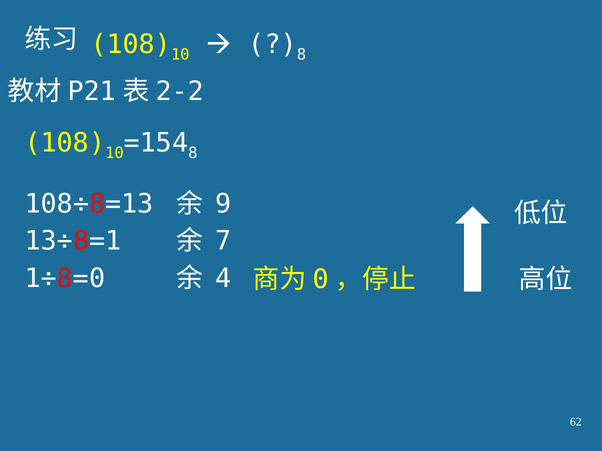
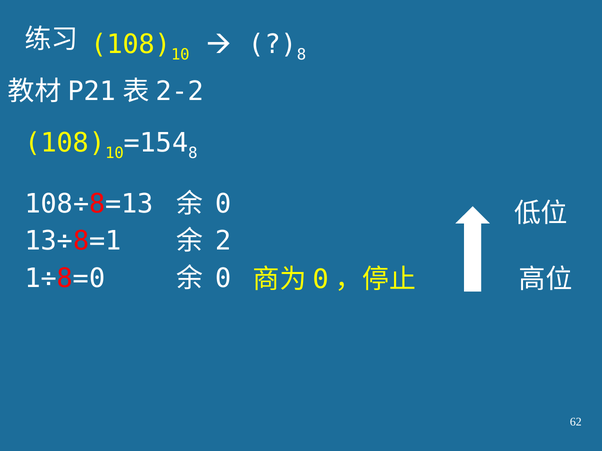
9 at (223, 204): 9 -> 0
7: 7 -> 2
4 at (223, 279): 4 -> 0
